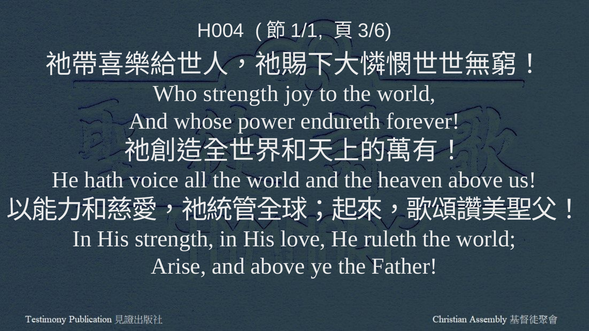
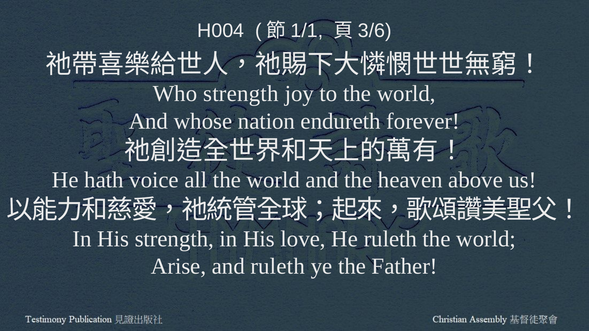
power: power -> nation
and above: above -> ruleth
